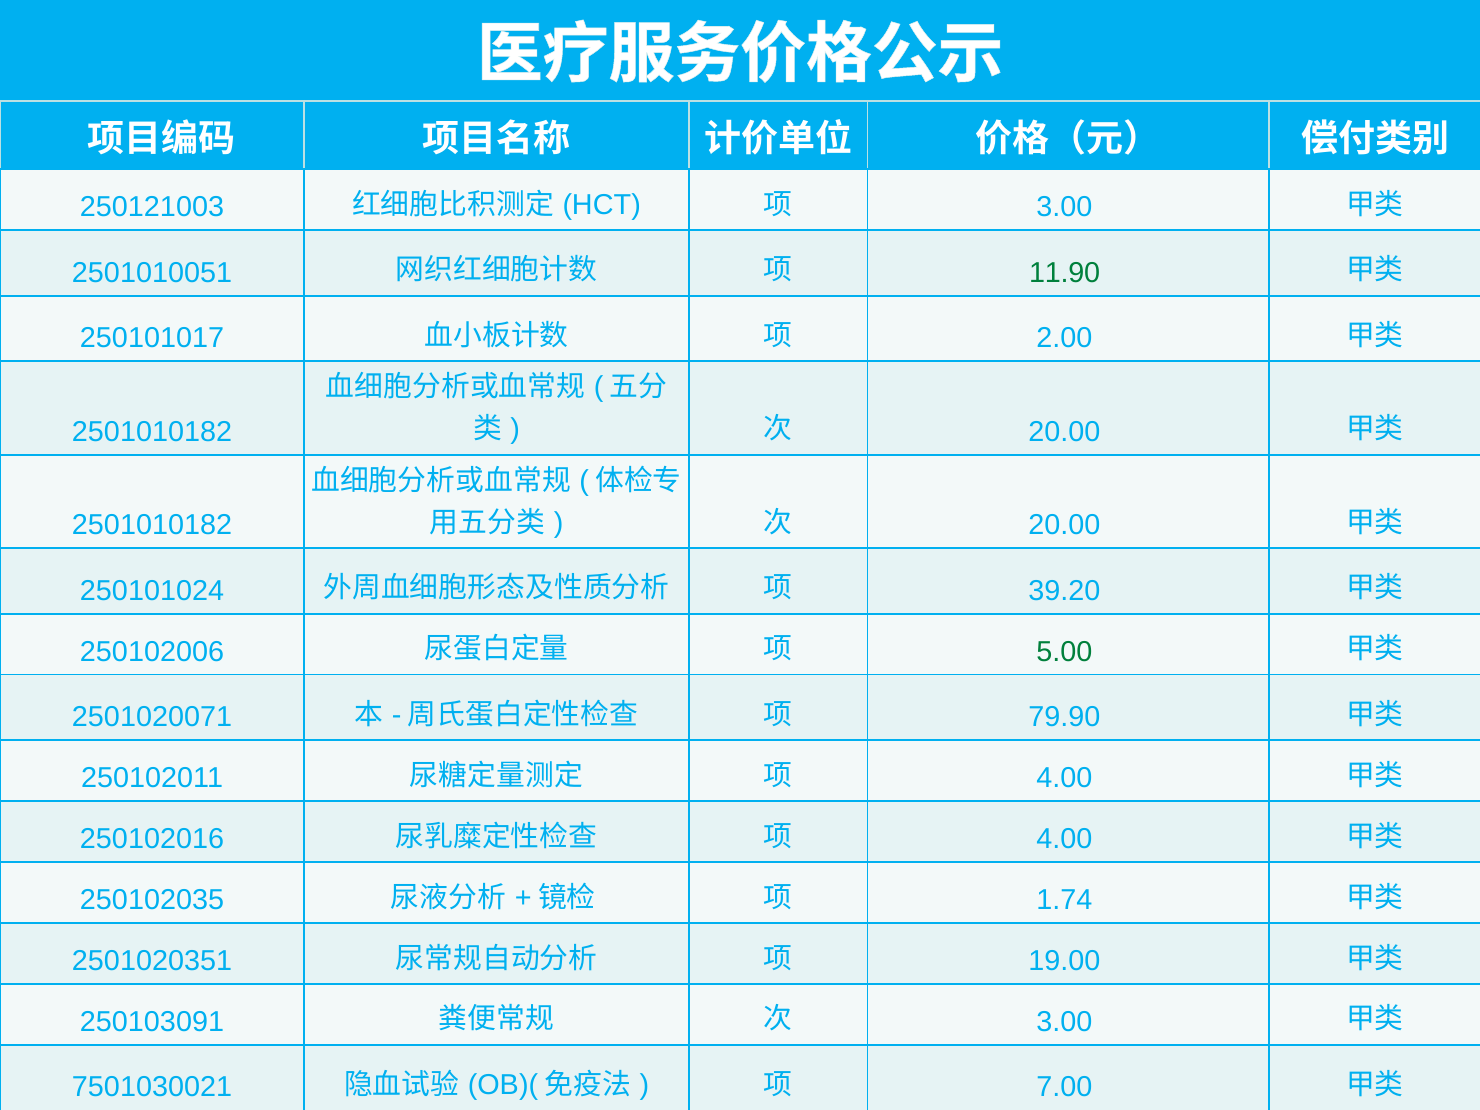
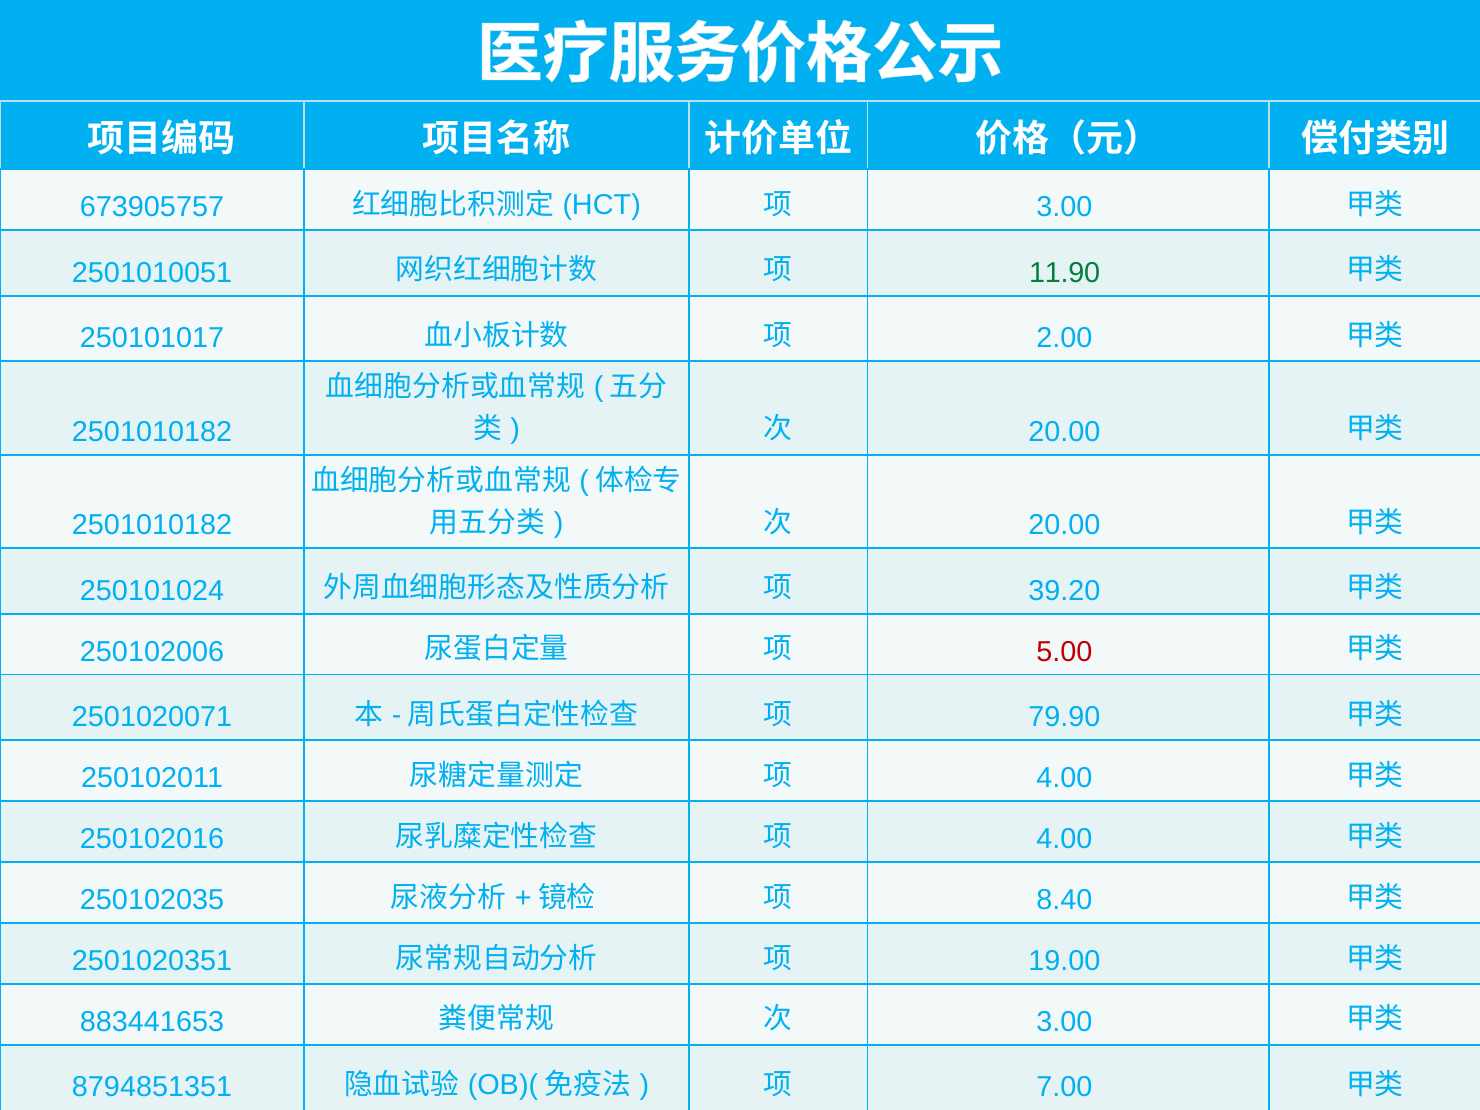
250121003: 250121003 -> 673905757
5.00 colour: green -> red
1.74: 1.74 -> 8.40
250103091: 250103091 -> 883441653
7501030021: 7501030021 -> 8794851351
